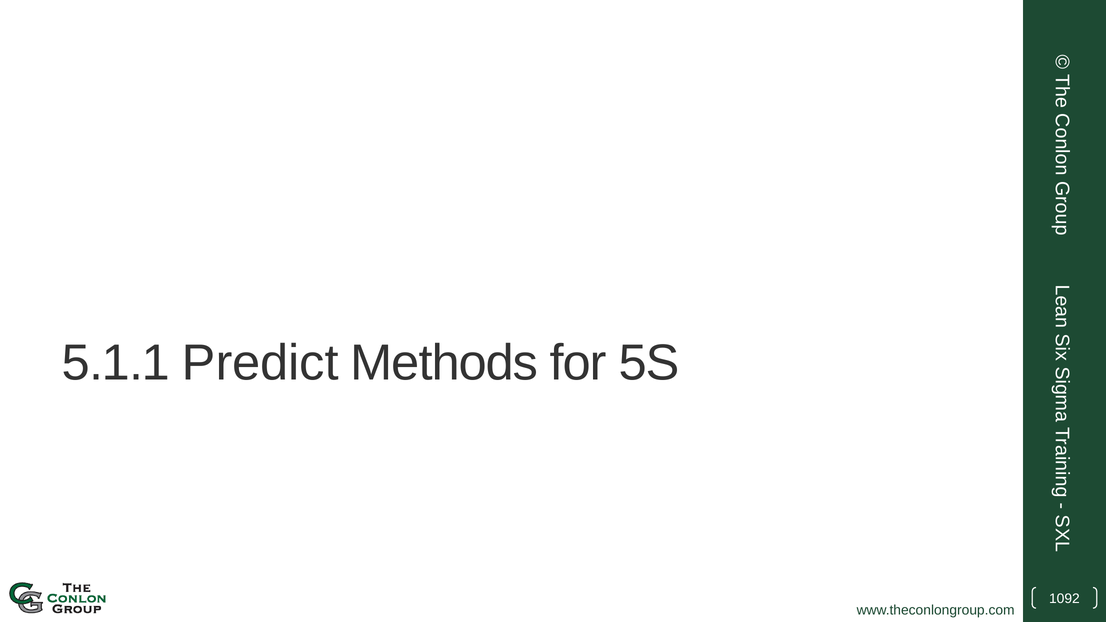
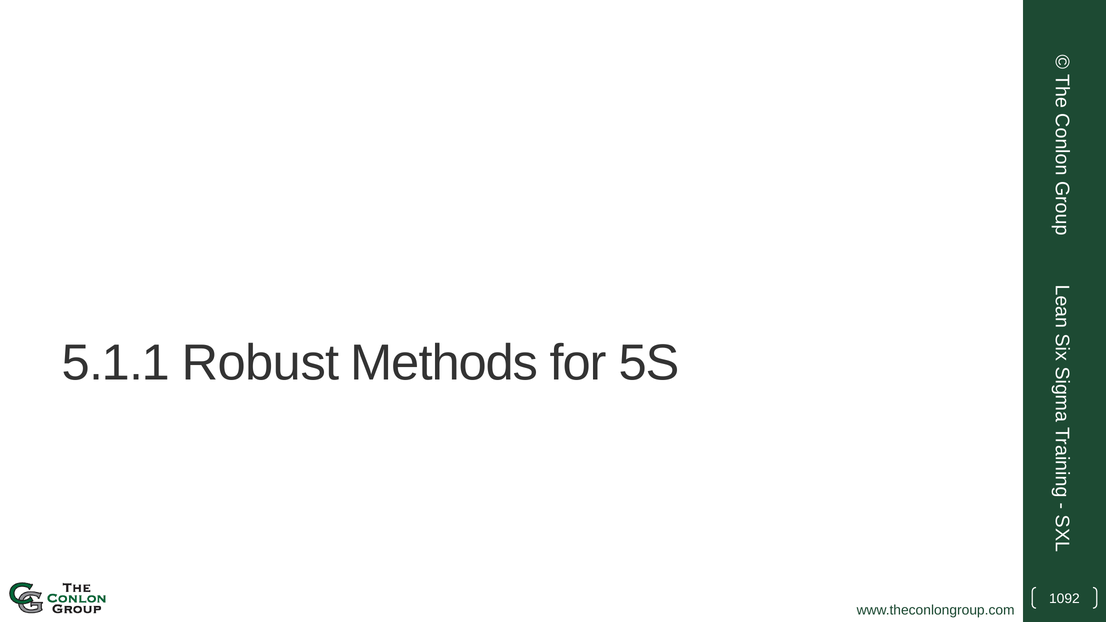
Predict: Predict -> Robust
